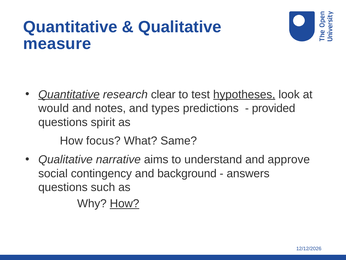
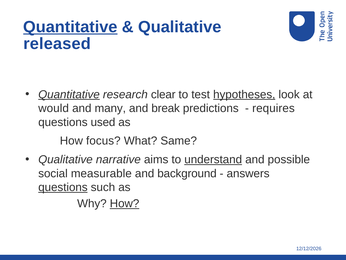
Quantitative at (70, 27) underline: none -> present
measure: measure -> released
notes: notes -> many
types: types -> break
provided: provided -> requires
spirit: spirit -> used
understand underline: none -> present
approve: approve -> possible
contingency: contingency -> measurable
questions at (63, 187) underline: none -> present
